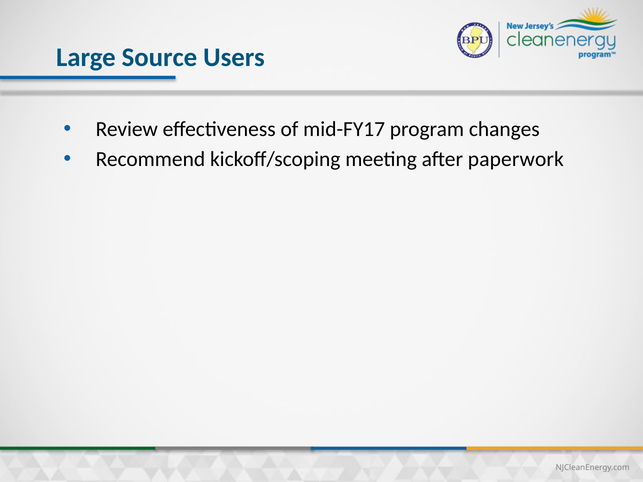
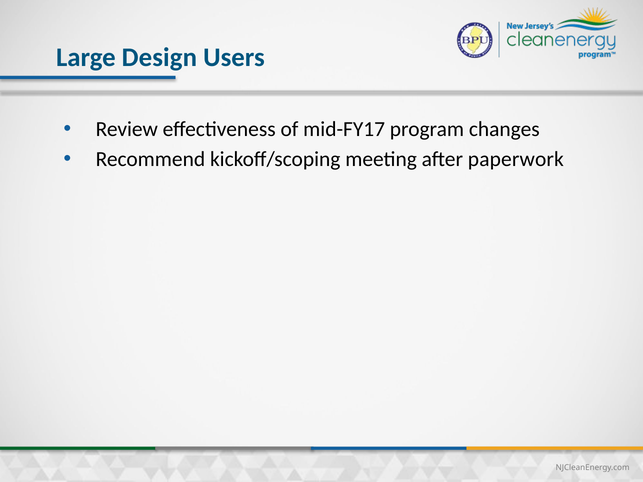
Source: Source -> Design
